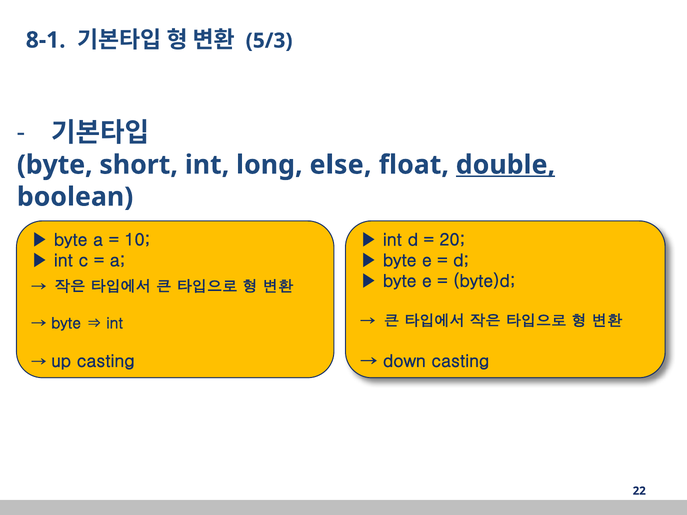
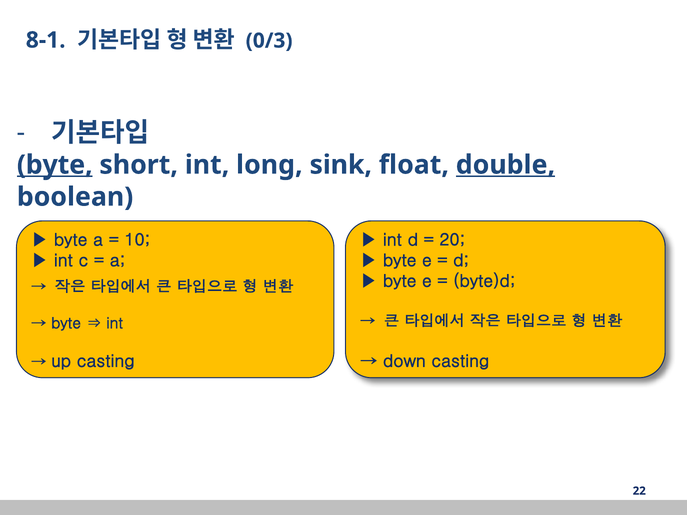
5/3: 5/3 -> 0/3
byte at (55, 165) underline: none -> present
else: else -> sink
